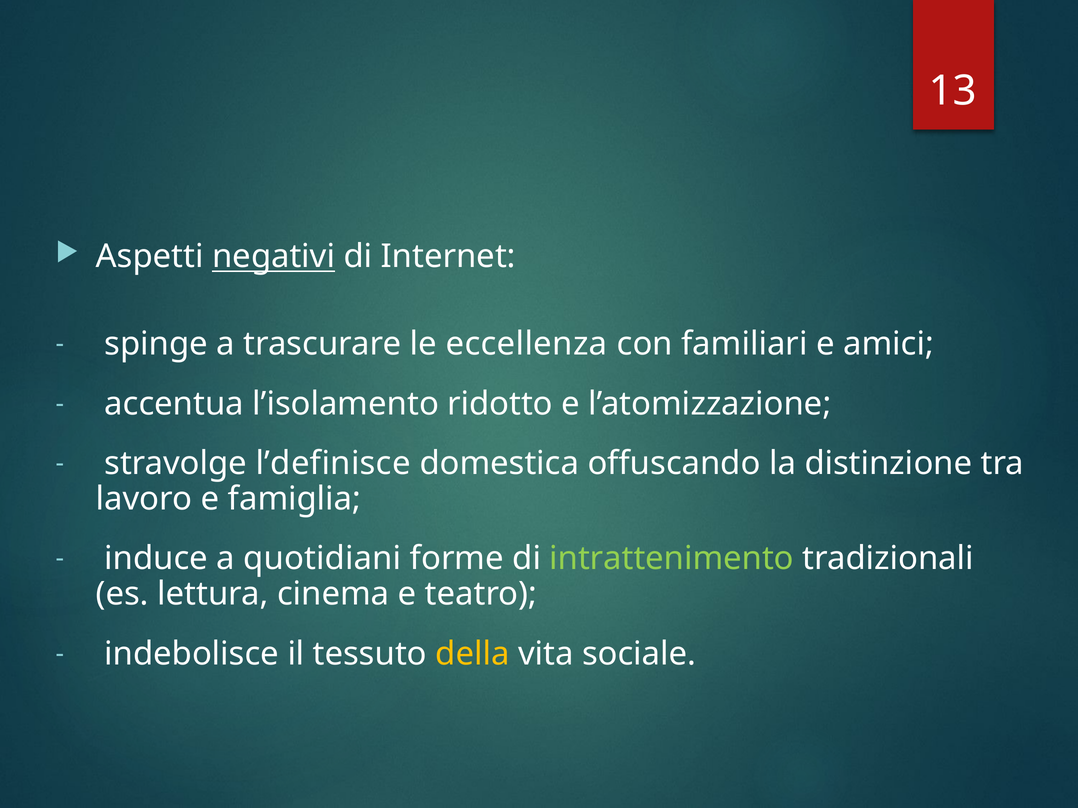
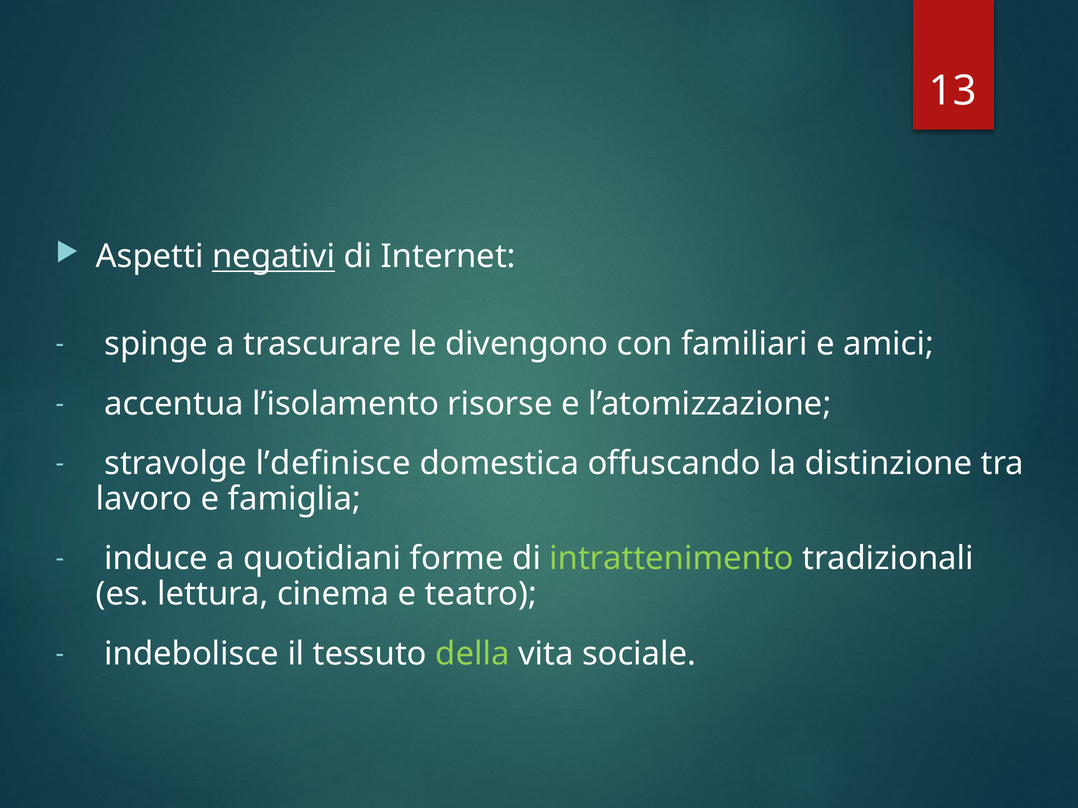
eccellenza: eccellenza -> divengono
ridotto: ridotto -> risorse
della colour: yellow -> light green
